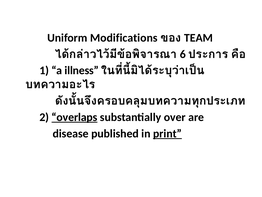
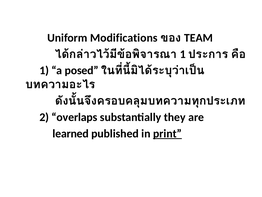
6 at (183, 54): 6 -> 1
illness: illness -> posed
overlaps underline: present -> none
over: over -> they
disease: disease -> learned
